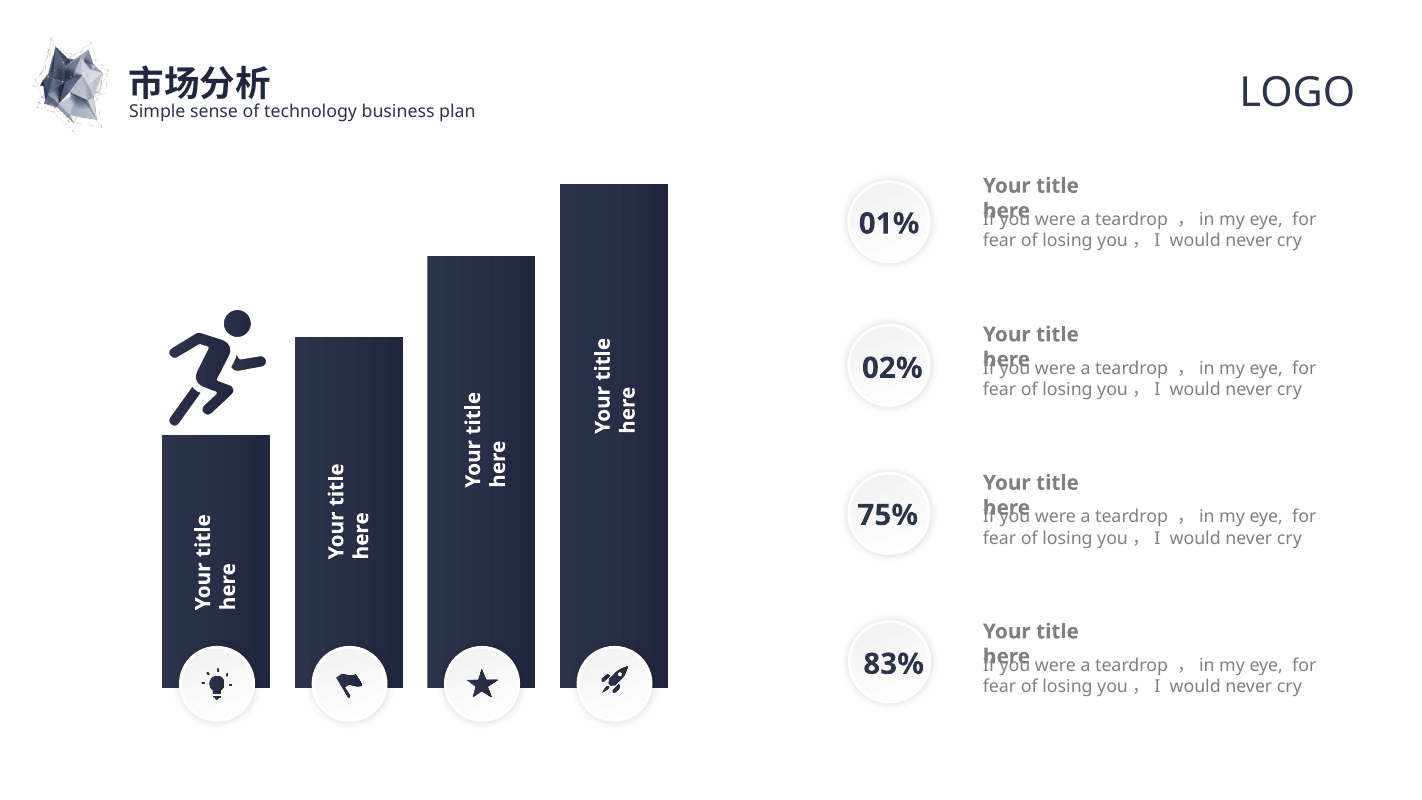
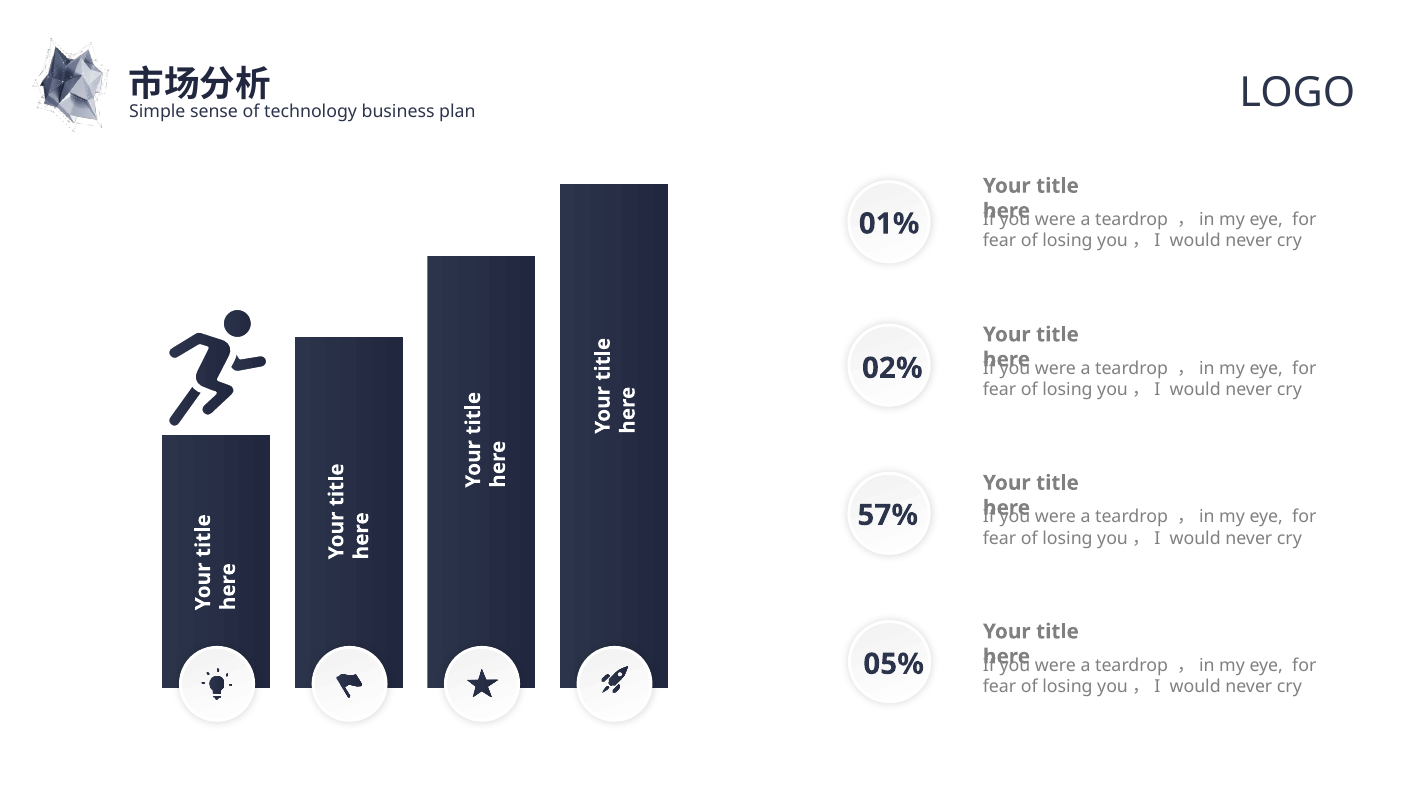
75%: 75% -> 57%
83%: 83% -> 05%
